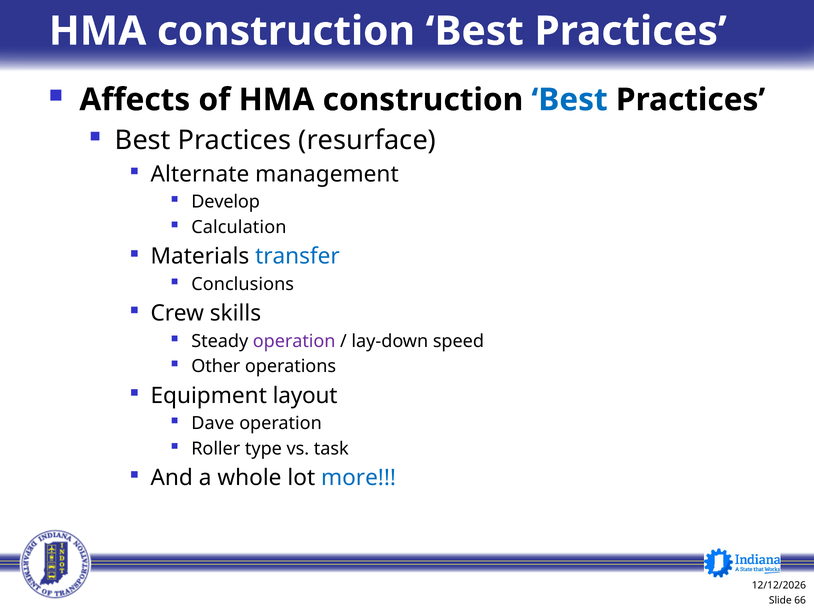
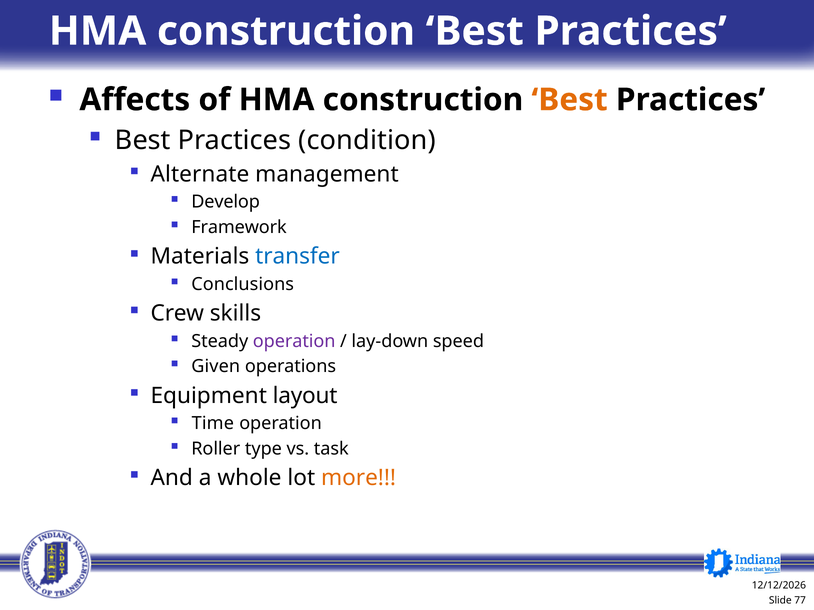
Best at (570, 100) colour: blue -> orange
resurface: resurface -> condition
Calculation: Calculation -> Framework
Other: Other -> Given
Dave: Dave -> Time
more colour: blue -> orange
66: 66 -> 77
